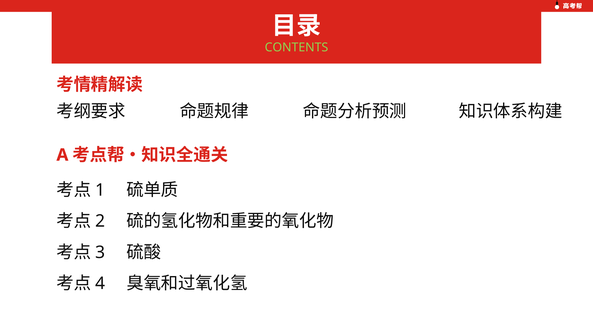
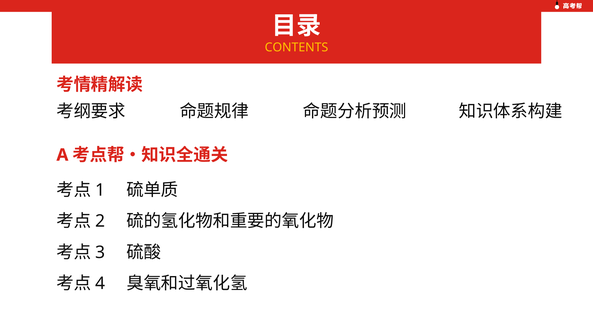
CONTENTS colour: light green -> yellow
